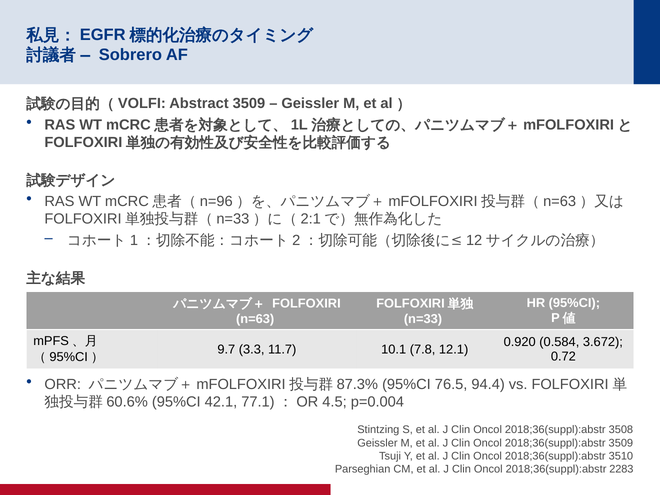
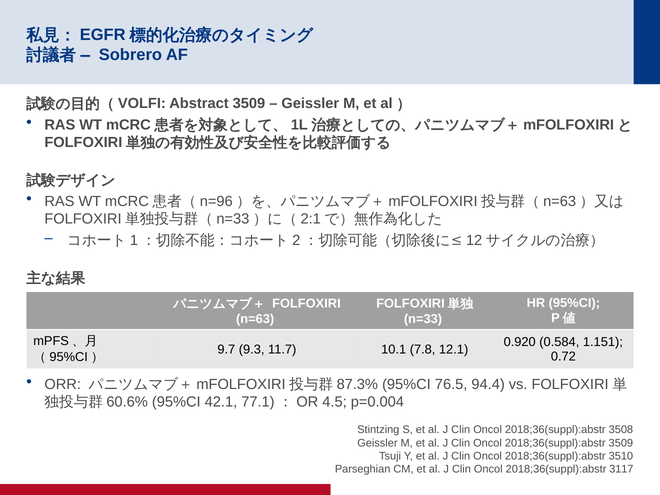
3.672: 3.672 -> 1.151
3.3: 3.3 -> 9.3
2283: 2283 -> 3117
